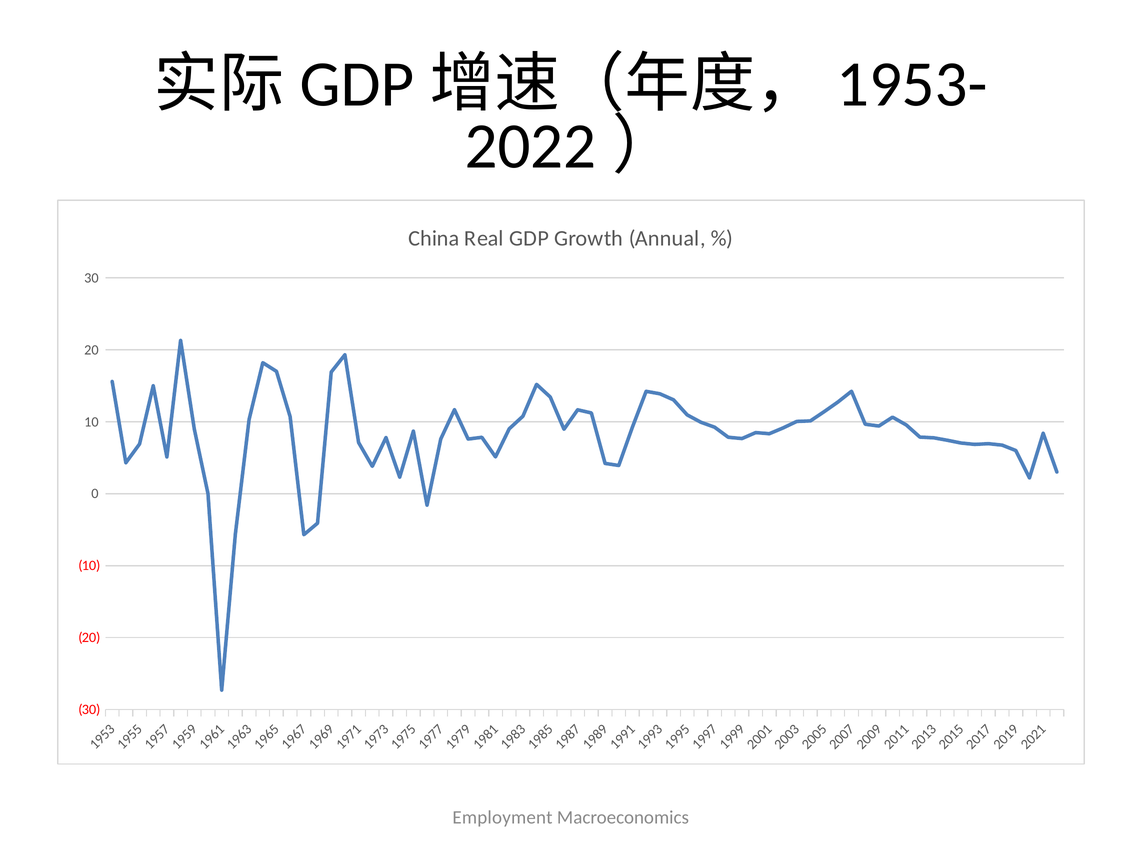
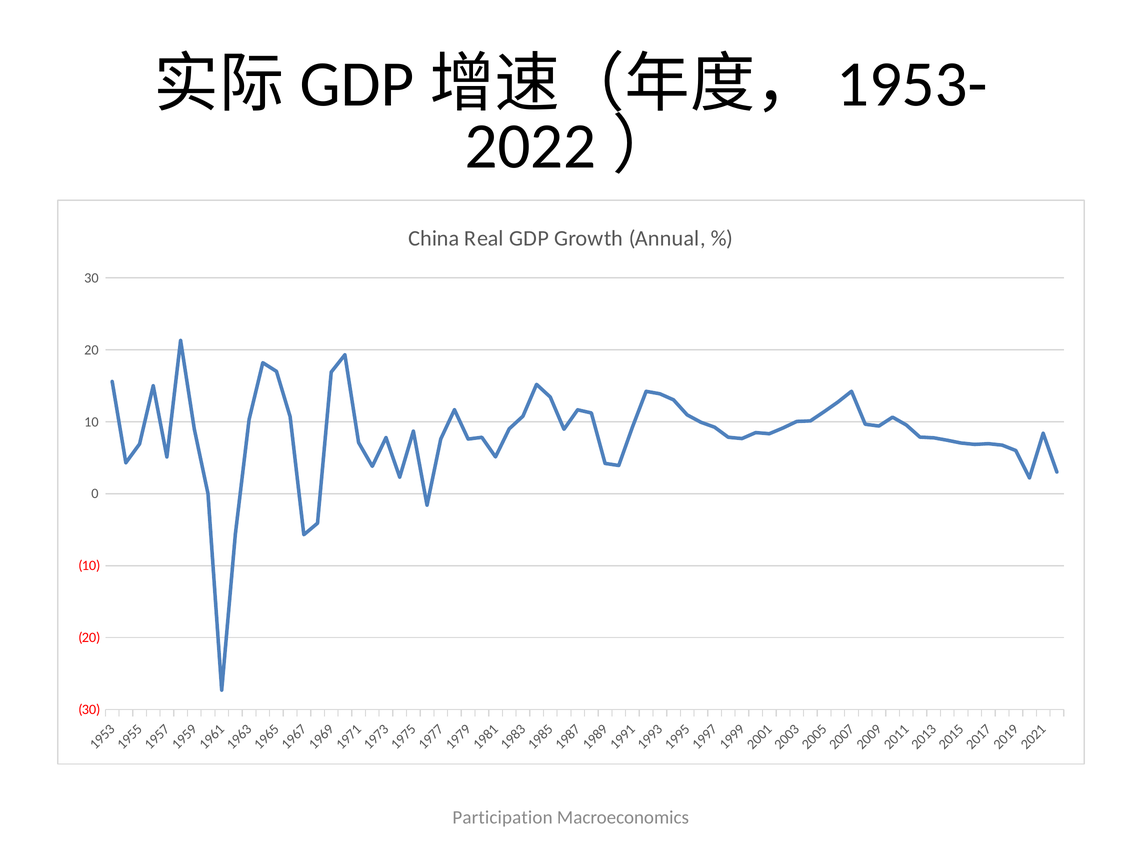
Employment: Employment -> Participation
